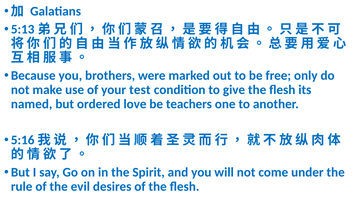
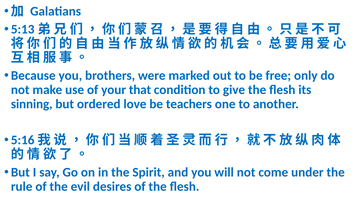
test: test -> that
named: named -> sinning
